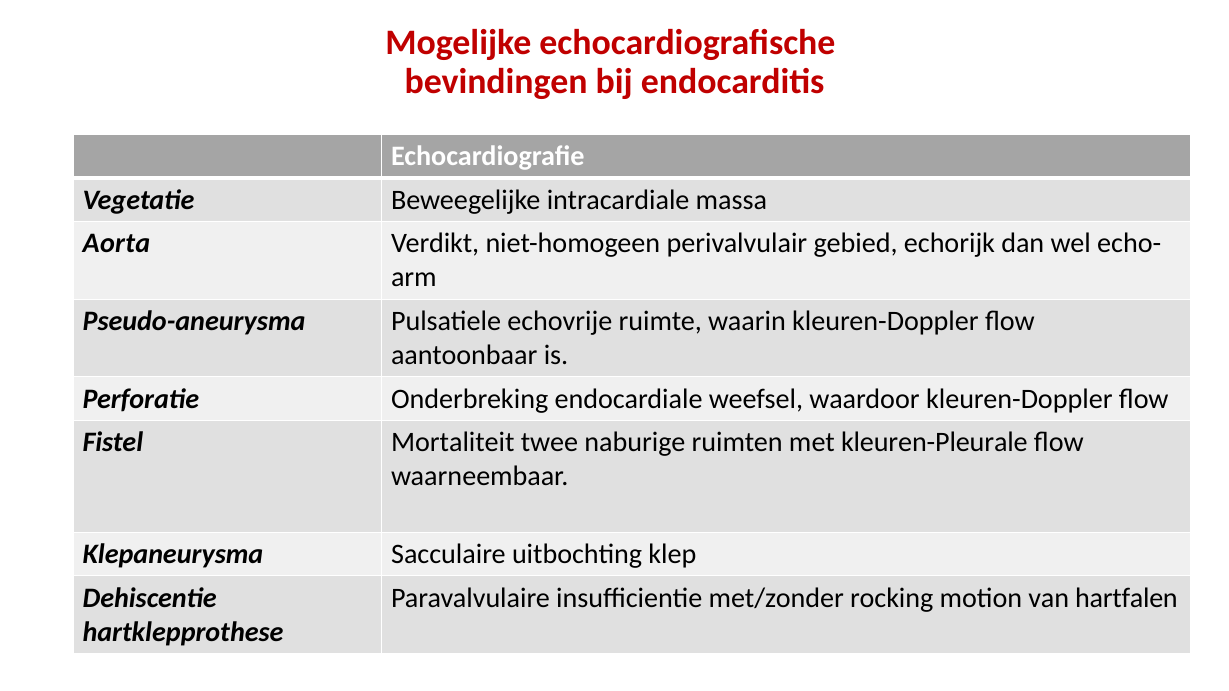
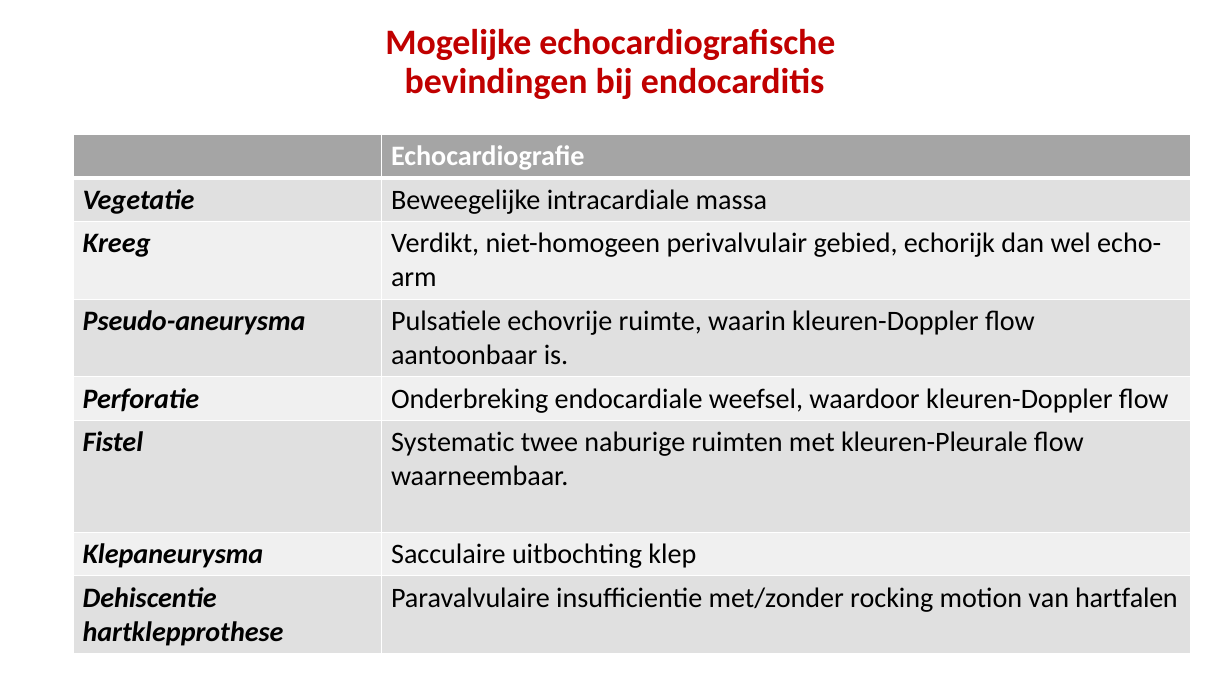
Aorta: Aorta -> Kreeg
Mortaliteit: Mortaliteit -> Systematic
